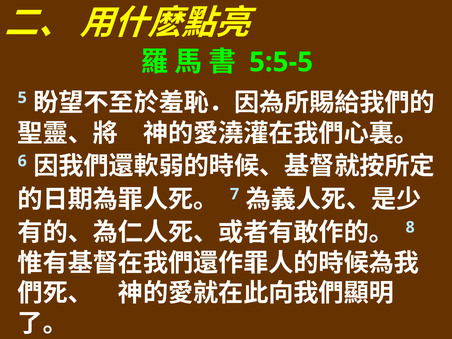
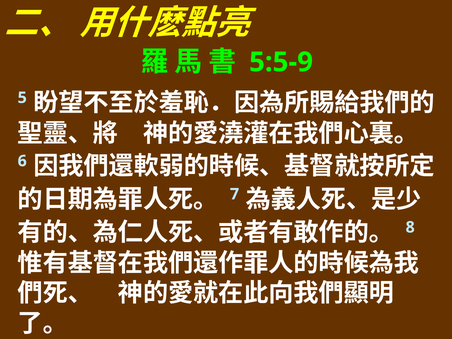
5:5-5: 5:5-5 -> 5:5-9
